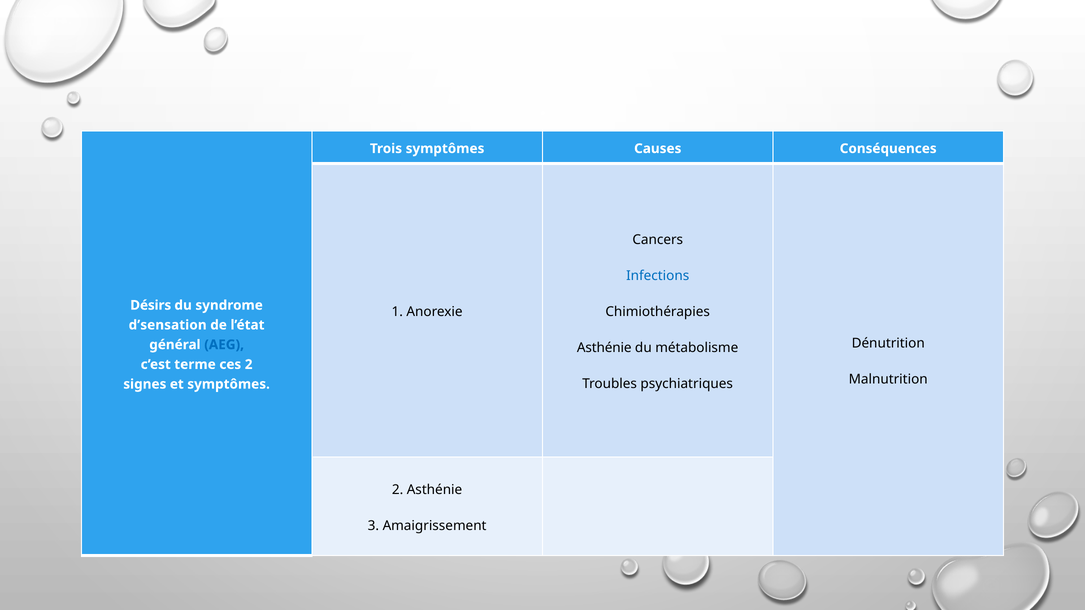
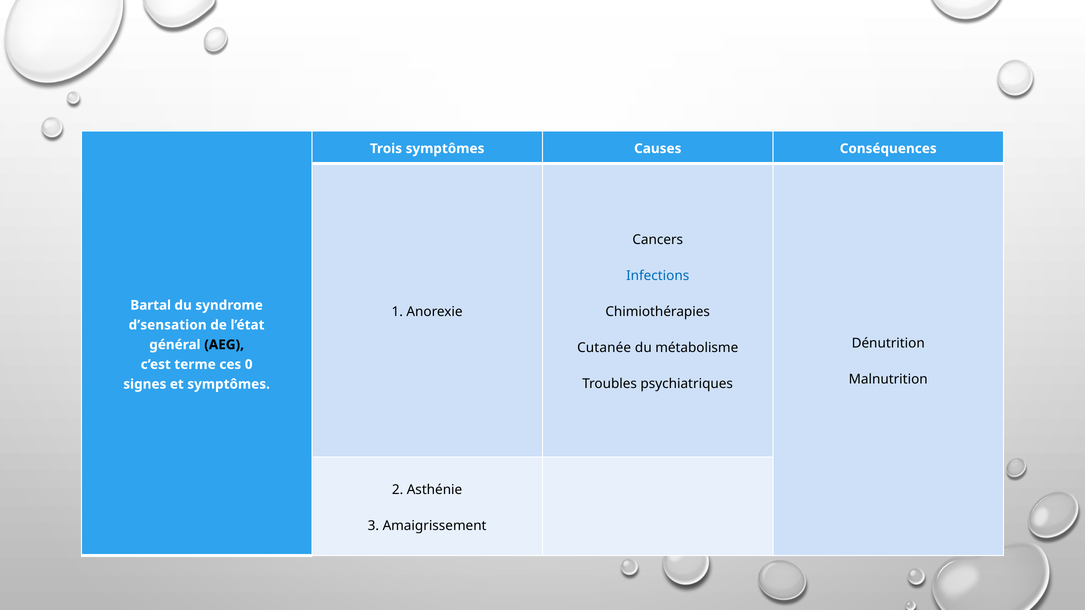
Désirs: Désirs -> Bartal
AEG colour: blue -> black
Asthénie at (604, 348): Asthénie -> Cutanée
ces 2: 2 -> 0
